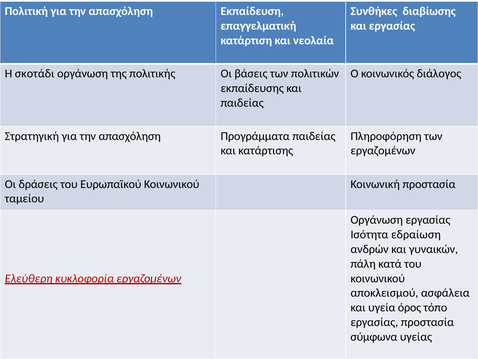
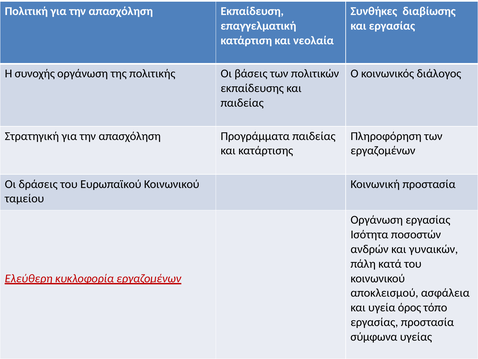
σκοτάδι: σκοτάδι -> συνοχής
εδραίωση: εδραίωση -> ποσοστών
